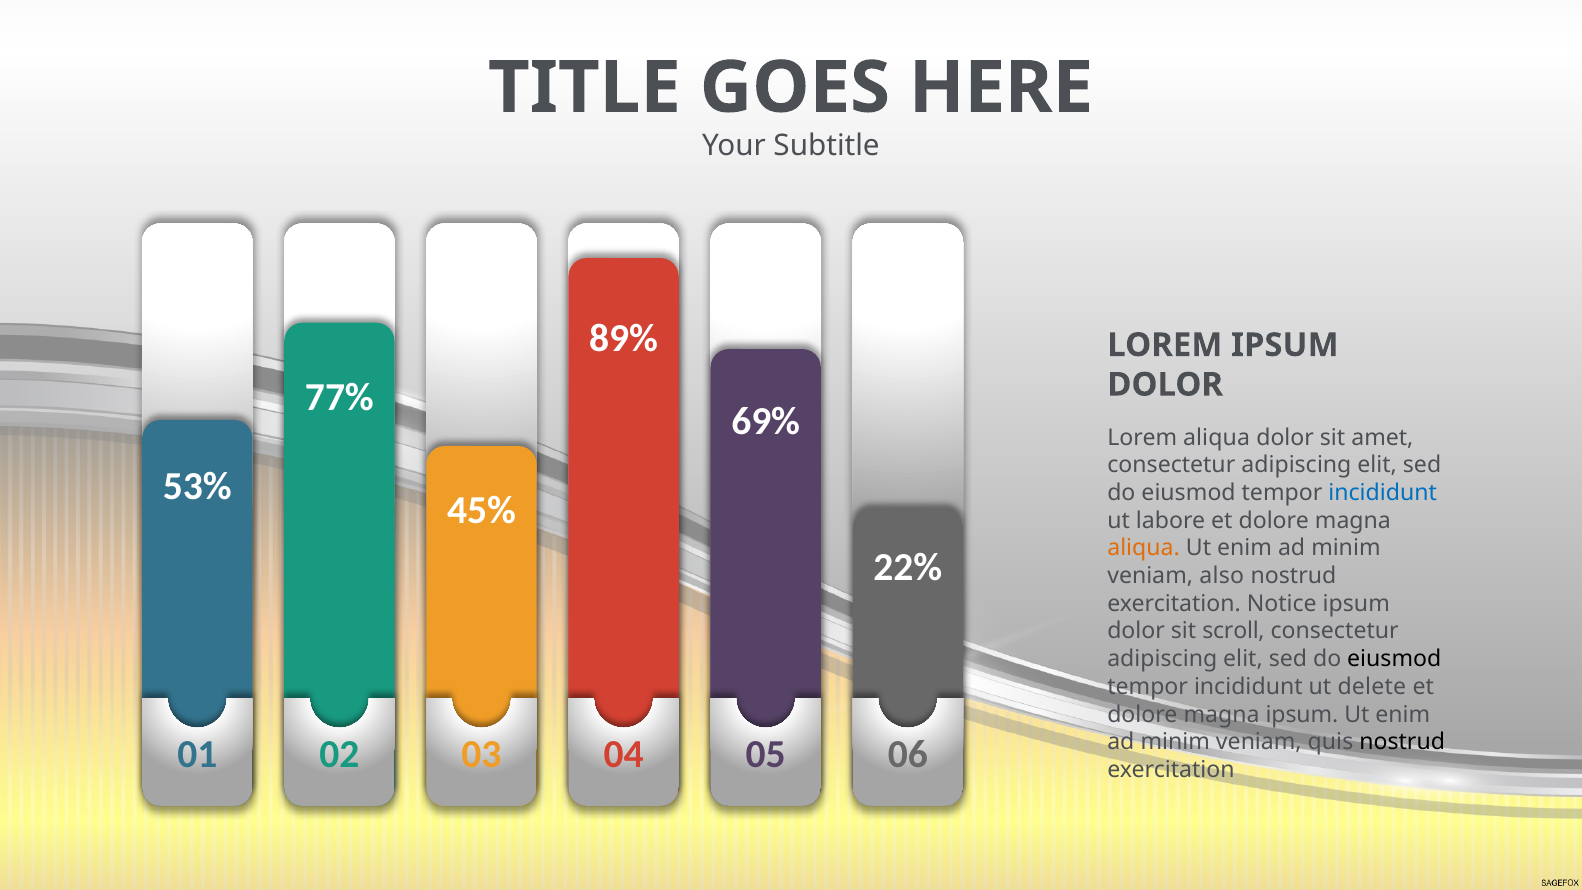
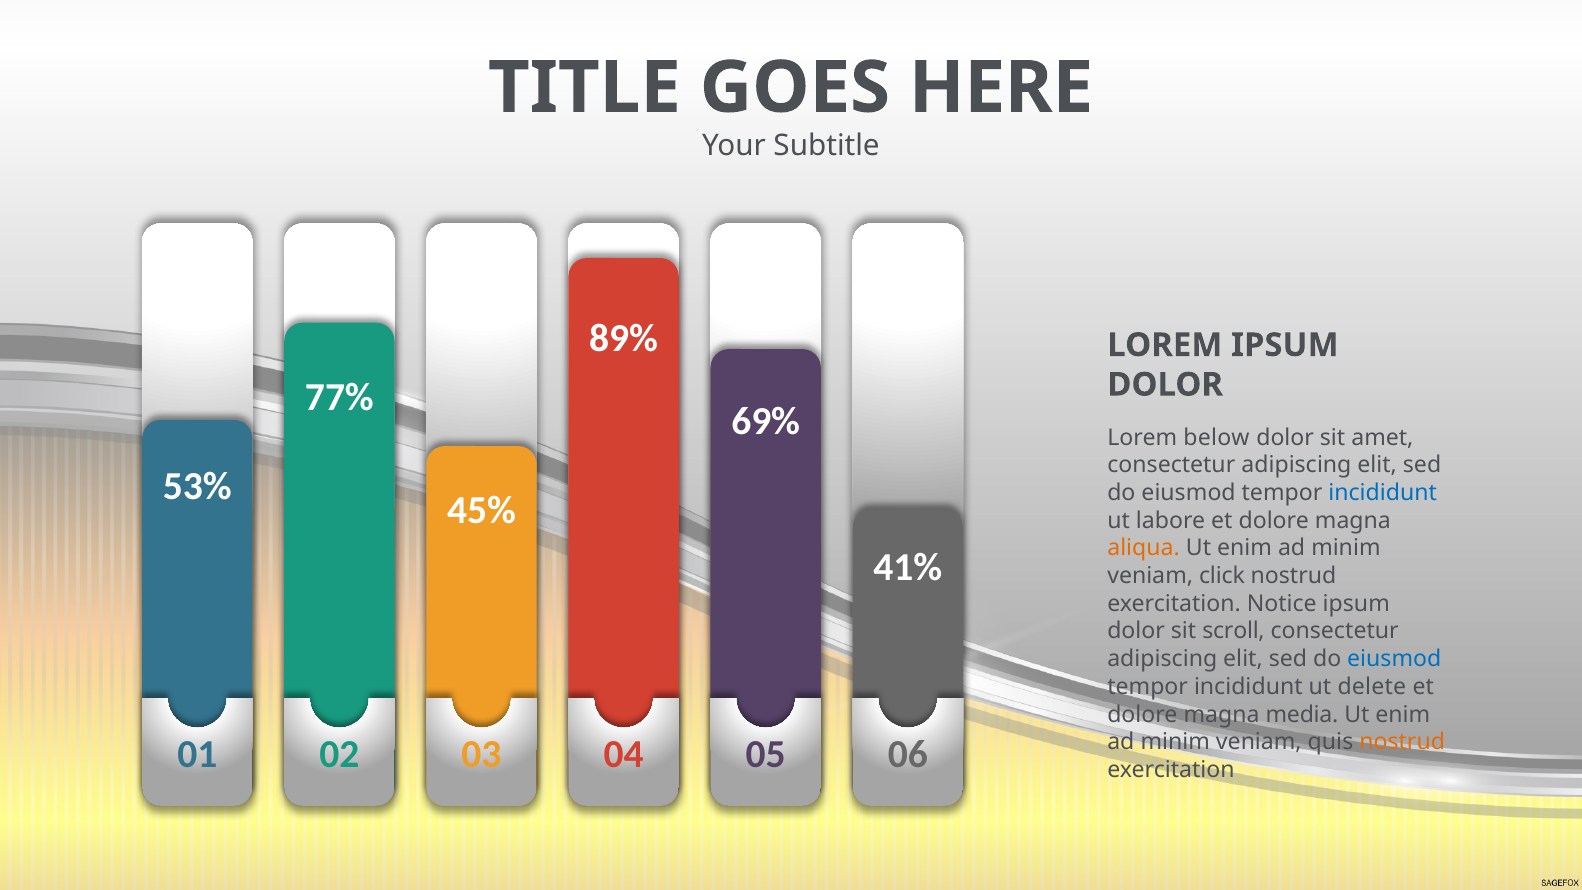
Lorem aliqua: aliqua -> below
22%: 22% -> 41%
also: also -> click
eiusmod at (1394, 659) colour: black -> blue
magna ipsum: ipsum -> media
nostrud at (1402, 742) colour: black -> orange
